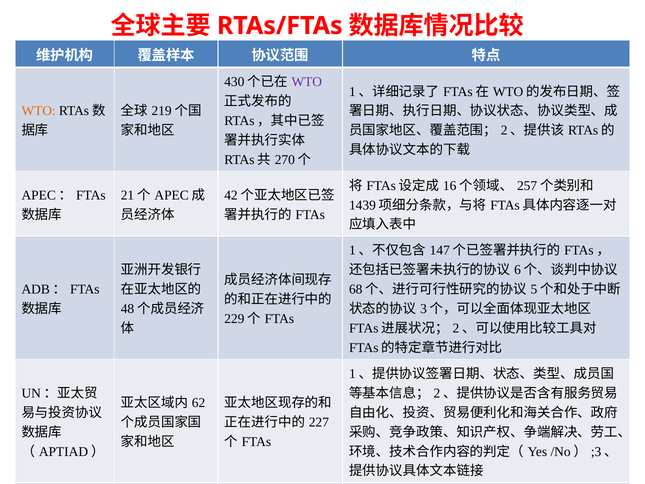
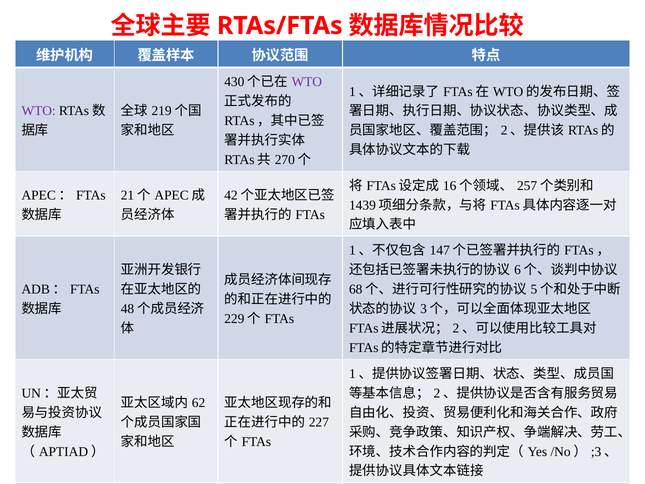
WTO at (39, 111) colour: orange -> purple
